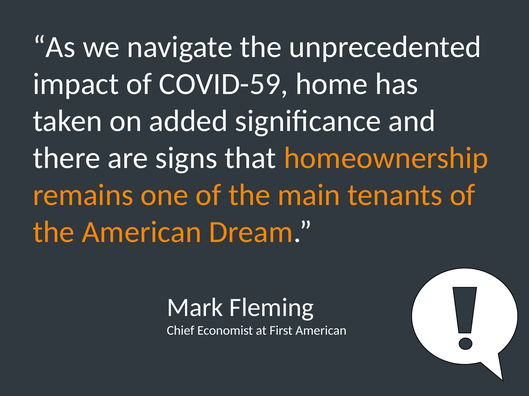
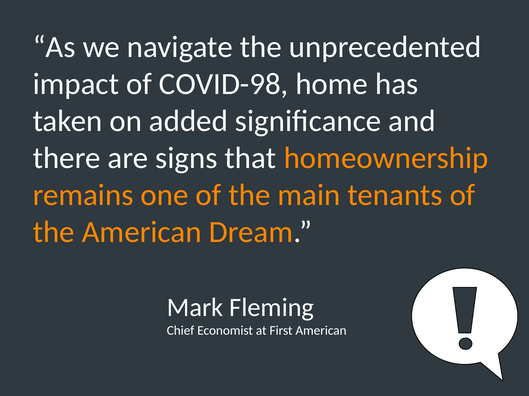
COVID-59: COVID-59 -> COVID-98
